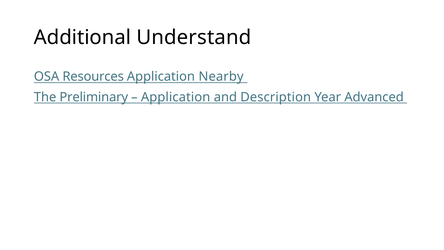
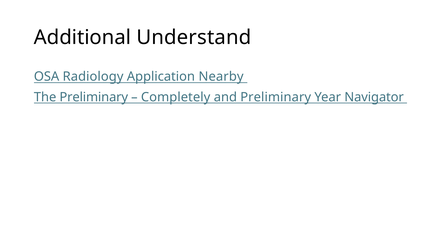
Resources: Resources -> Radiology
Application at (176, 97): Application -> Completely
and Description: Description -> Preliminary
Advanced: Advanced -> Navigator
